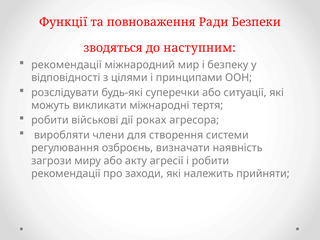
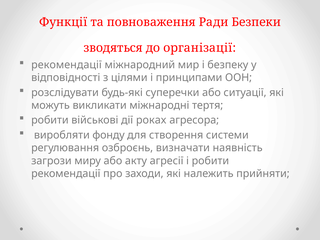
наступним: наступним -> організації
члени: члени -> фонду
